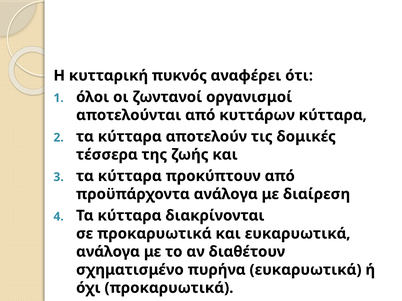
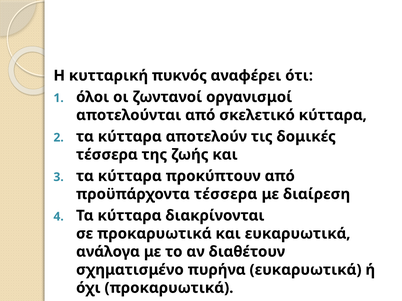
κυττάρων: κυττάρων -> σκελετικό
προϋπάρχοντα ανάλογα: ανάλογα -> τέσσερα
